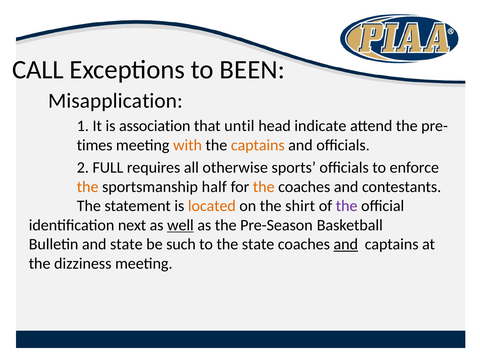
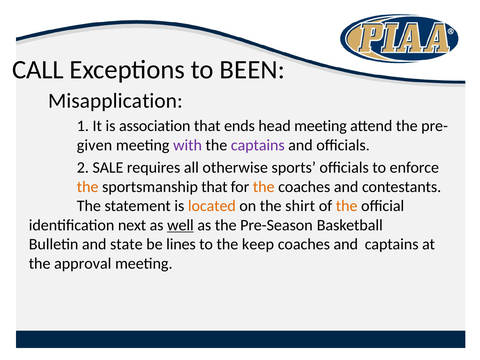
until: until -> ends
head indicate: indicate -> meeting
times: times -> given
with colour: orange -> purple
captains at (258, 145) colour: orange -> purple
FULL: FULL -> SALE
sportsmanship half: half -> that
the at (347, 206) colour: purple -> orange
such: such -> lines
the state: state -> keep
and at (346, 244) underline: present -> none
dizziness: dizziness -> approval
